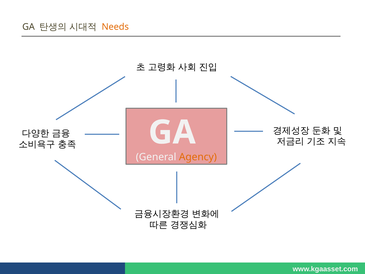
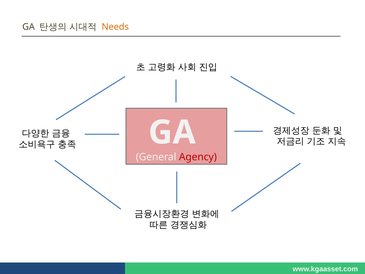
Agency colour: orange -> red
